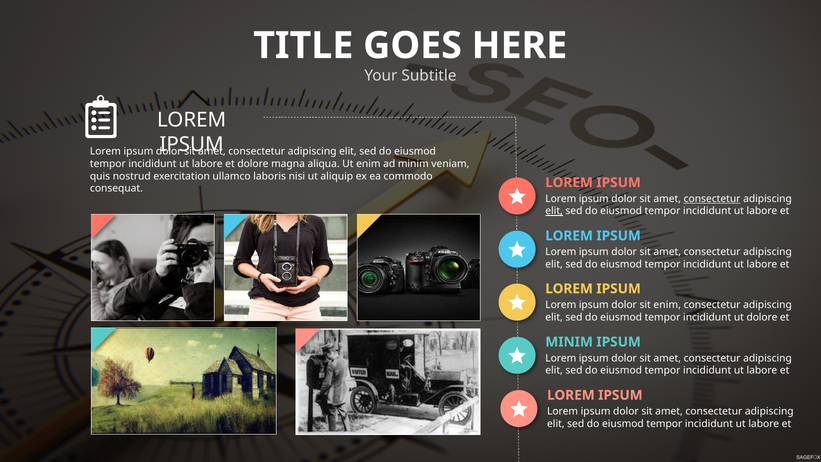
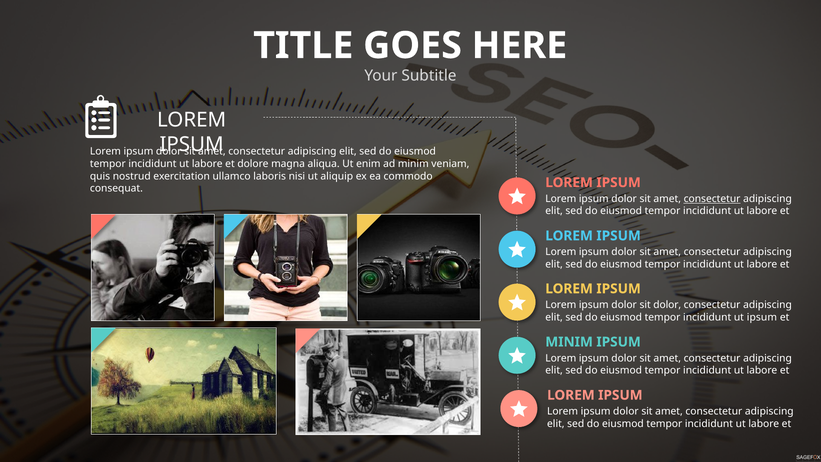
elit at (554, 211) underline: present -> none
sit enim: enim -> dolor
ut dolore: dolore -> ipsum
